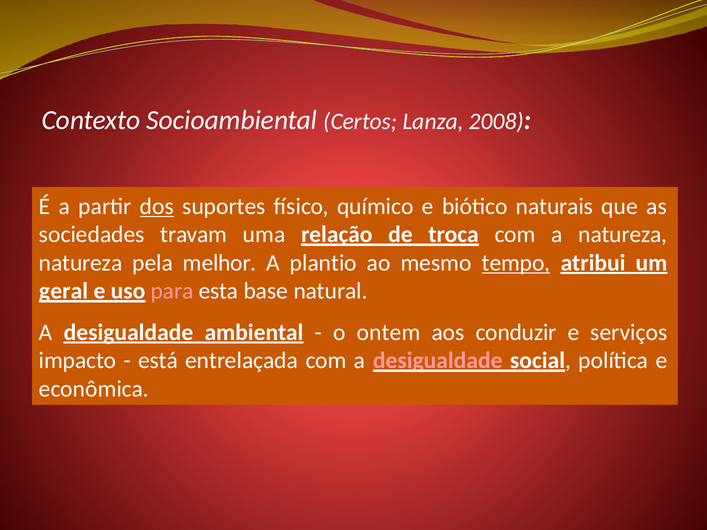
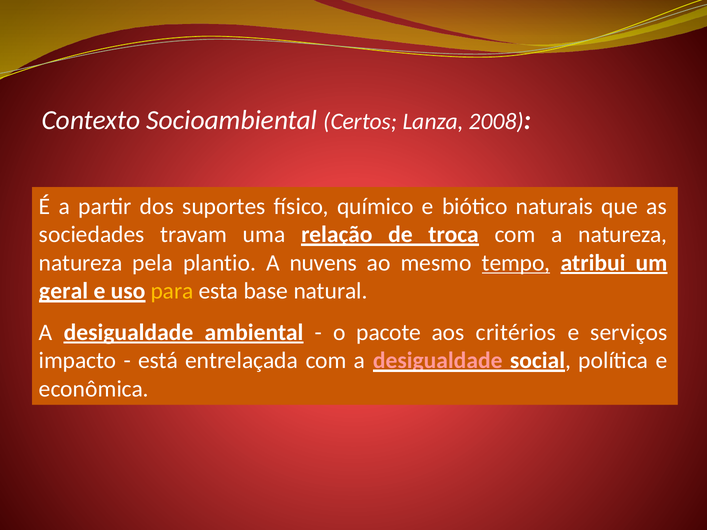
dos underline: present -> none
melhor: melhor -> plantio
plantio: plantio -> nuvens
para colour: pink -> yellow
ontem: ontem -> pacote
conduzir: conduzir -> critérios
